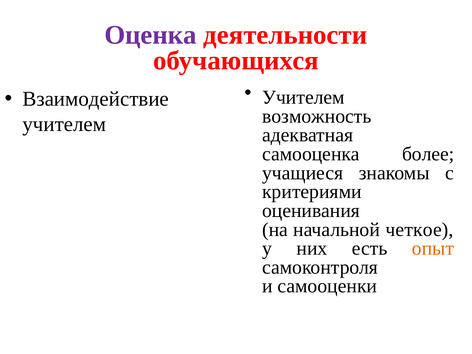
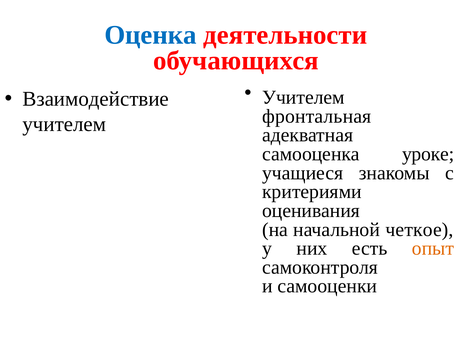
Оценка colour: purple -> blue
возможность: возможность -> фронтальная
более: более -> уроке
